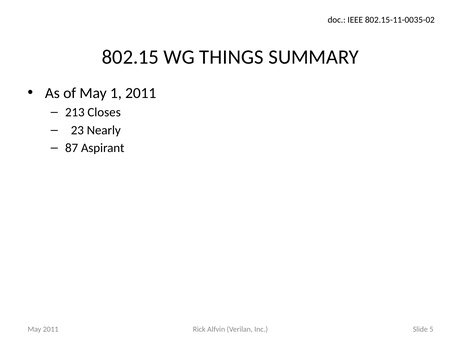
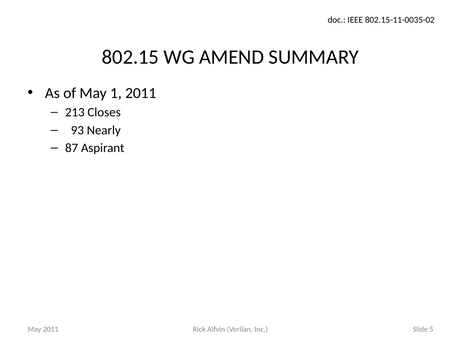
THINGS: THINGS -> AMEND
23: 23 -> 93
